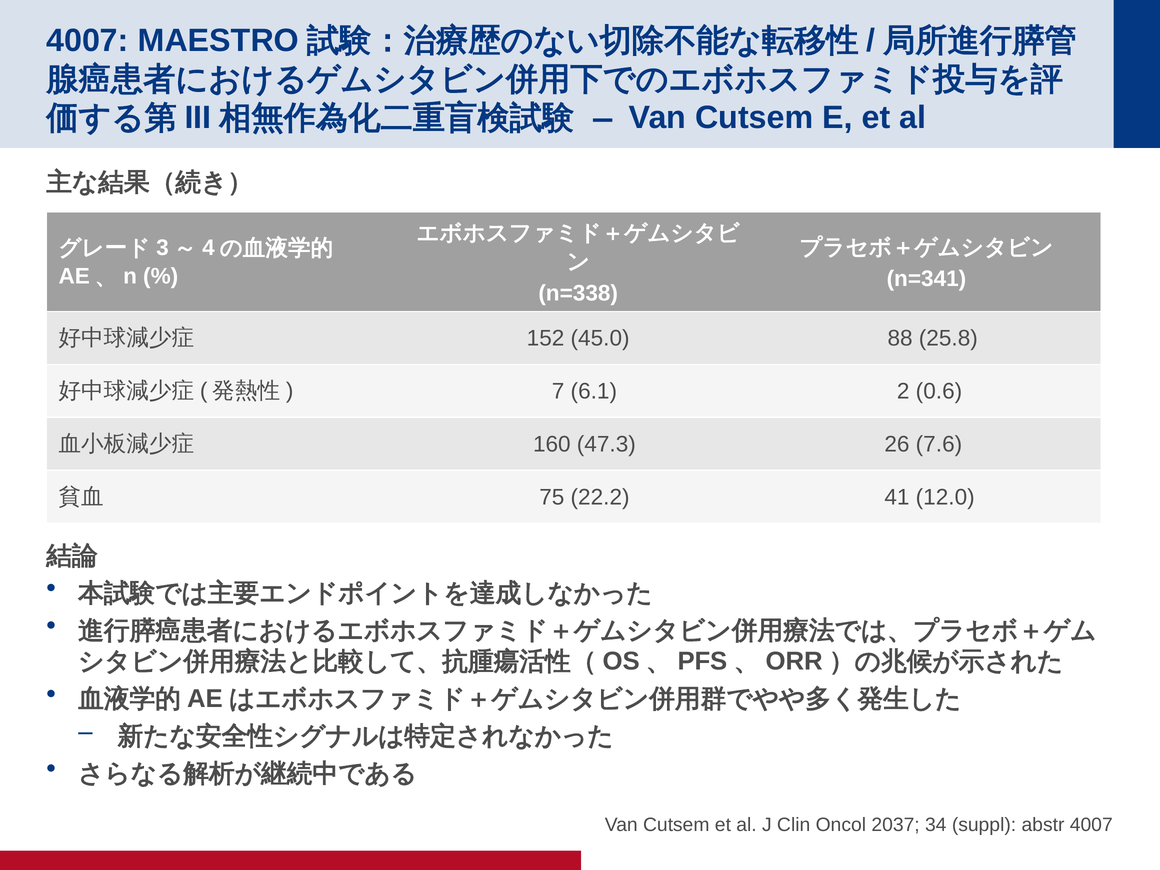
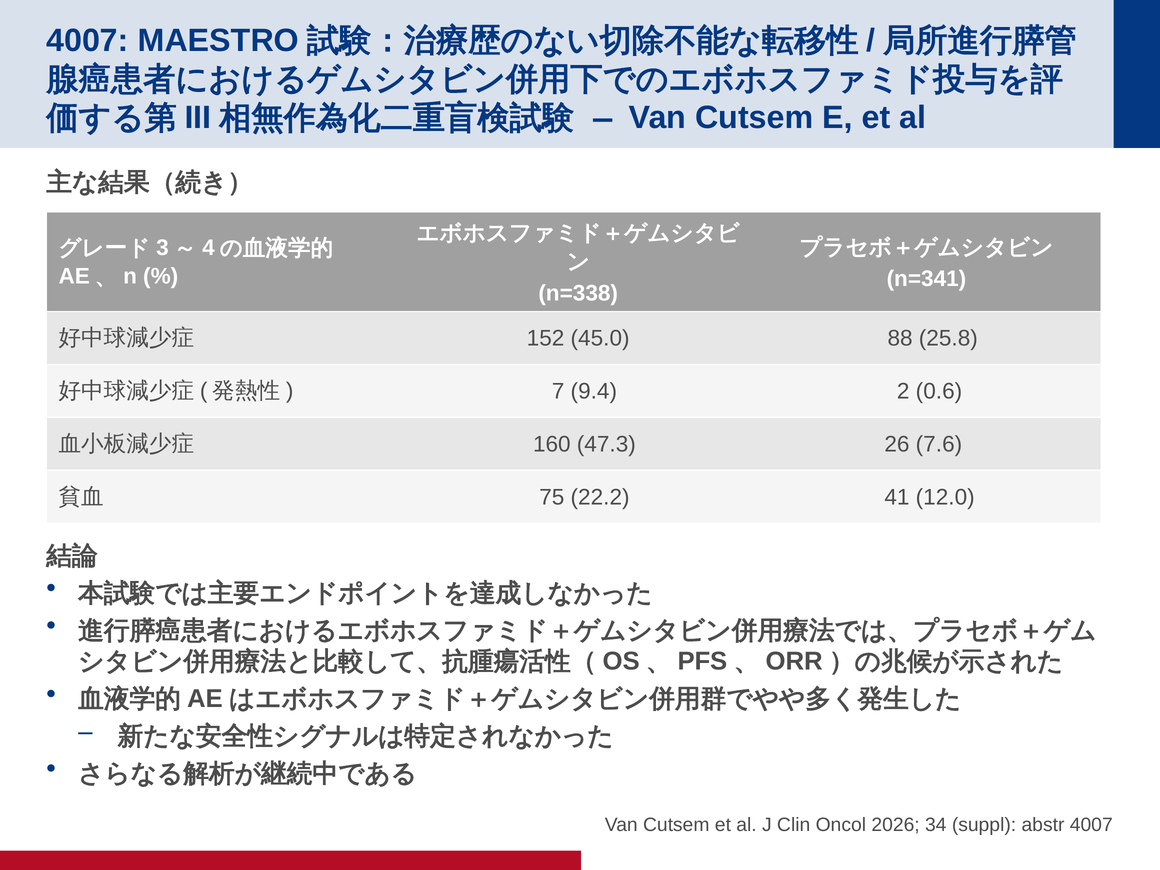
6.1: 6.1 -> 9.4
2037: 2037 -> 2026
